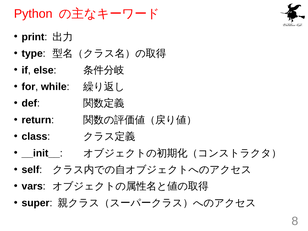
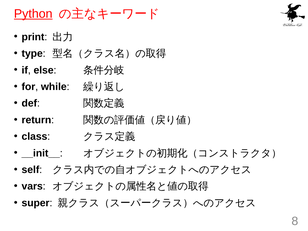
Python underline: none -> present
